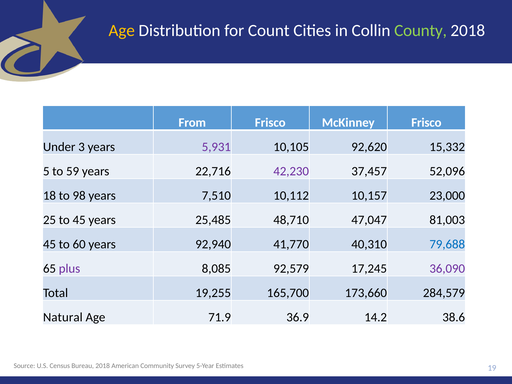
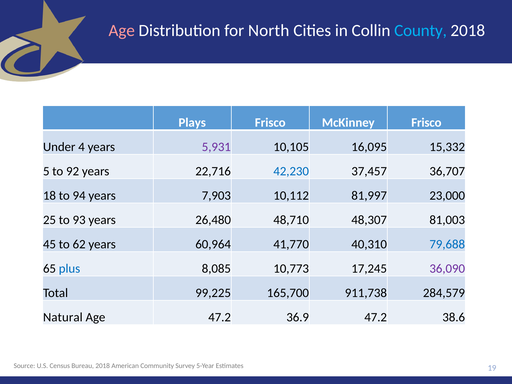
Age at (122, 31) colour: yellow -> pink
Count: Count -> North
County colour: light green -> light blue
From: From -> Plays
3: 3 -> 4
92,620: 92,620 -> 16,095
59: 59 -> 92
42,230 colour: purple -> blue
52,096: 52,096 -> 36,707
98: 98 -> 94
7,510: 7,510 -> 7,903
10,157: 10,157 -> 81,997
to 45: 45 -> 93
25,485: 25,485 -> 26,480
47,047: 47,047 -> 48,307
60: 60 -> 62
92,940: 92,940 -> 60,964
plus colour: purple -> blue
92,579: 92,579 -> 10,773
19,255: 19,255 -> 99,225
173,660: 173,660 -> 911,738
Age 71.9: 71.9 -> 47.2
36.9 14.2: 14.2 -> 47.2
